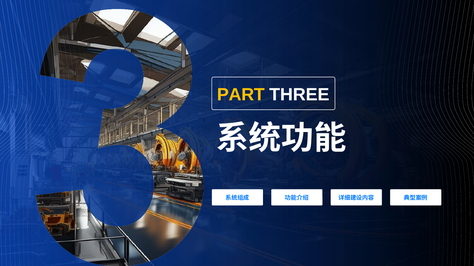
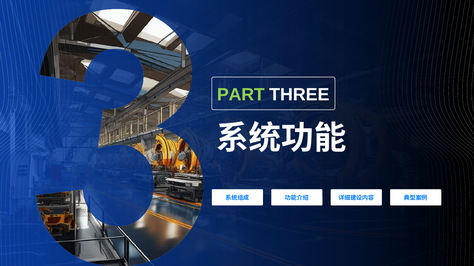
PART colour: yellow -> light green
